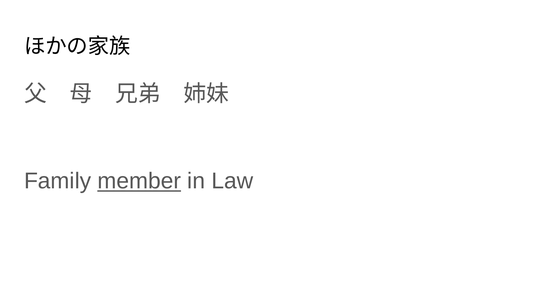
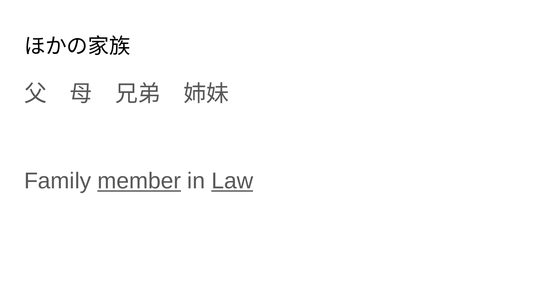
Law underline: none -> present
